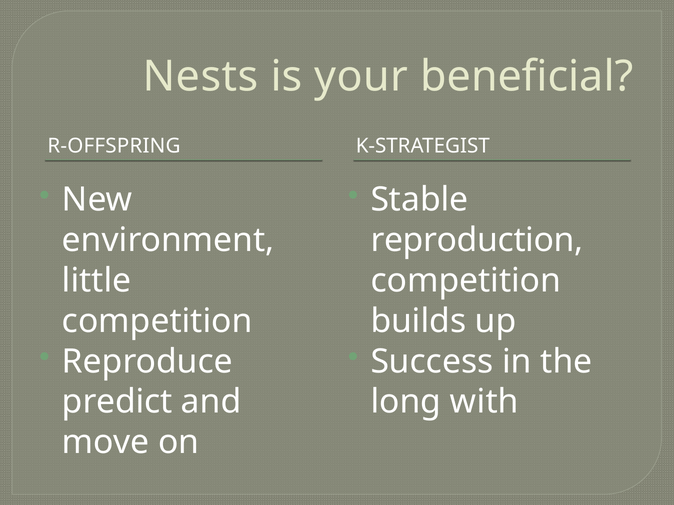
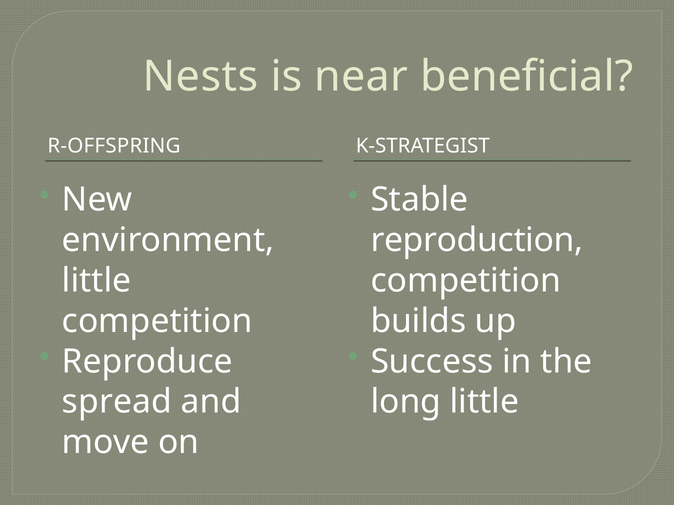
your: your -> near
predict: predict -> spread
long with: with -> little
